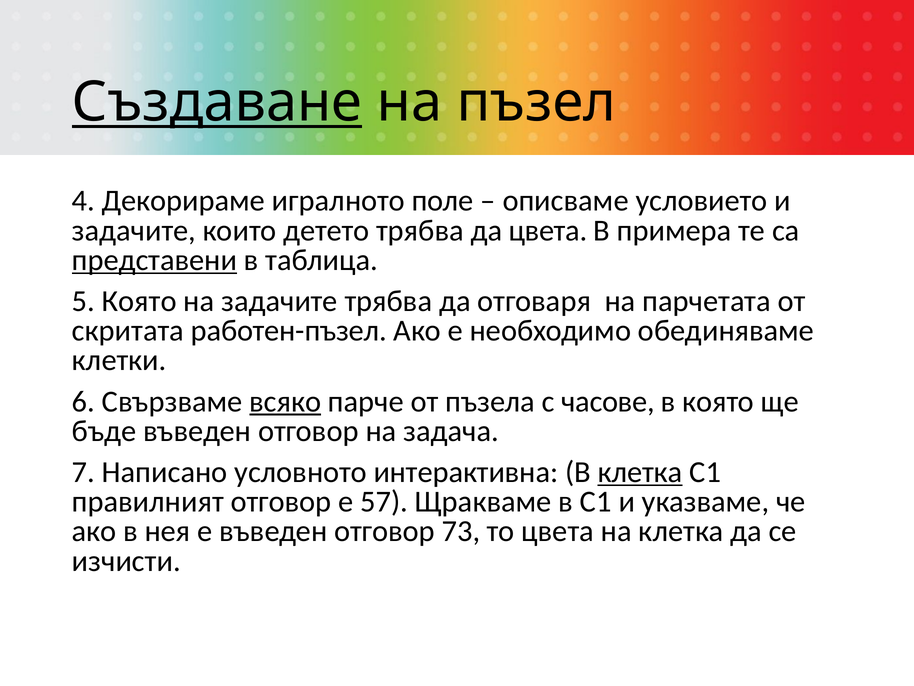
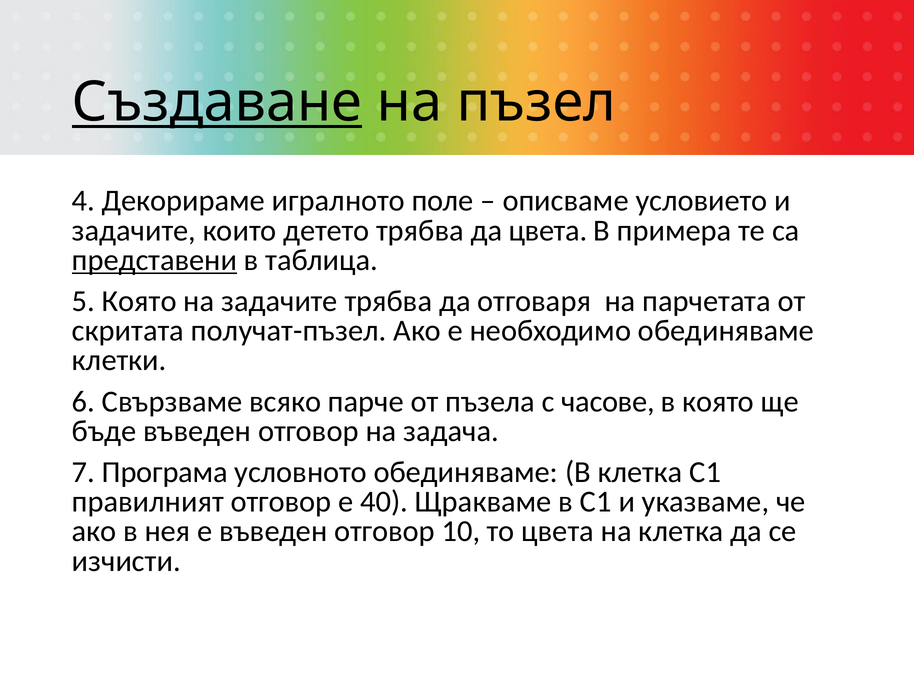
работен-пъзел: работен-пъзел -> получат-пъзел
всяко underline: present -> none
Написано: Написано -> Програма
условното интерактивна: интерактивна -> обединяваме
клетка at (640, 472) underline: present -> none
57: 57 -> 40
73: 73 -> 10
